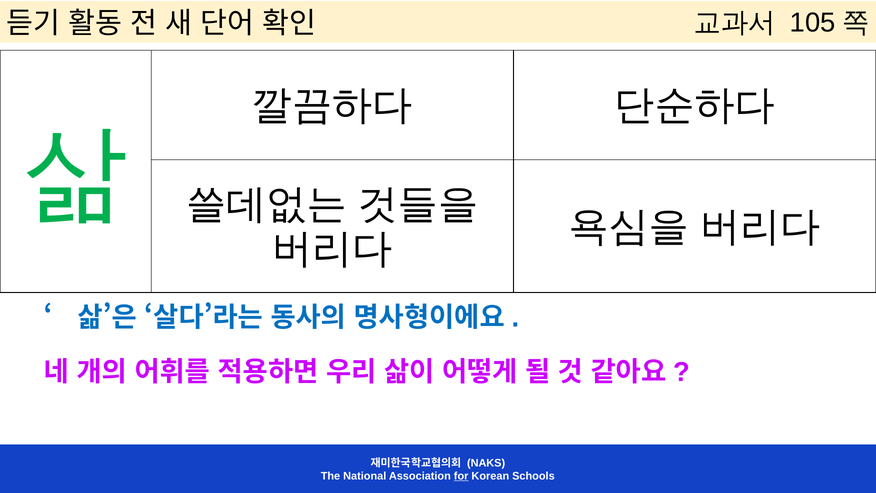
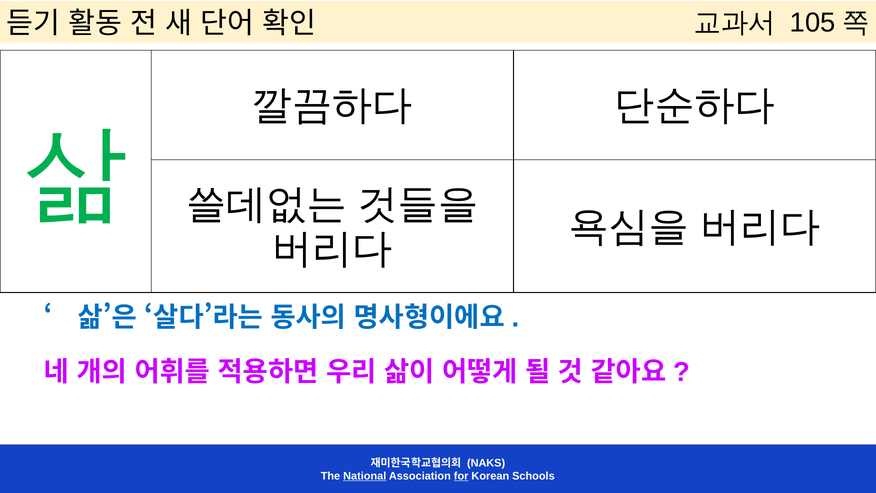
National underline: none -> present
